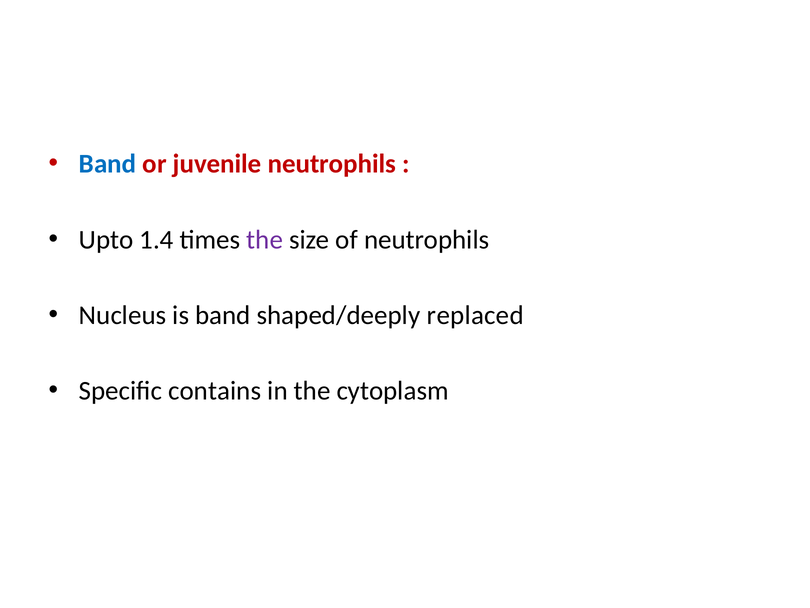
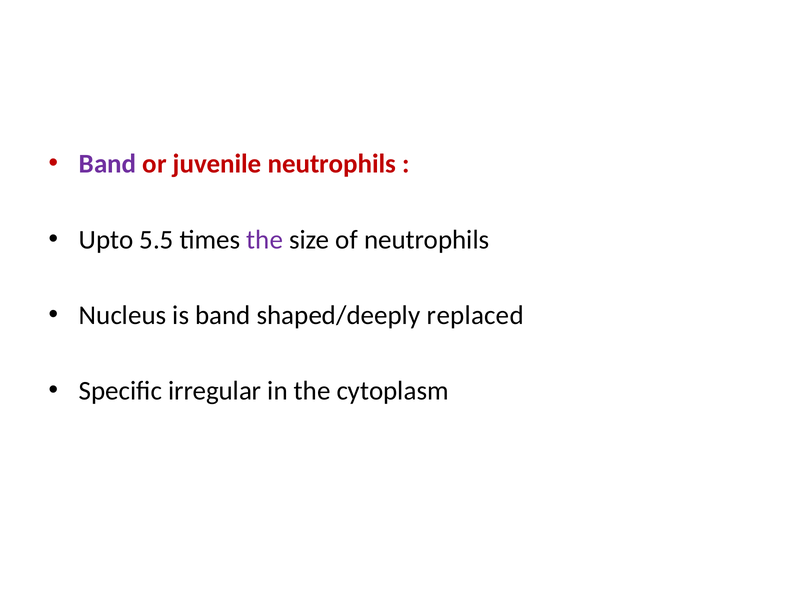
Band at (108, 164) colour: blue -> purple
1.4: 1.4 -> 5.5
contains: contains -> irregular
